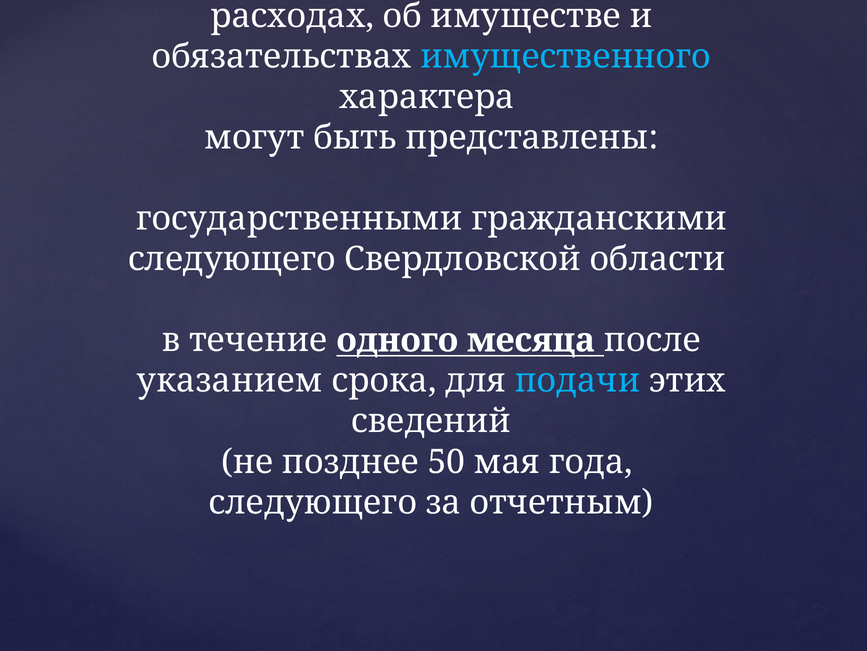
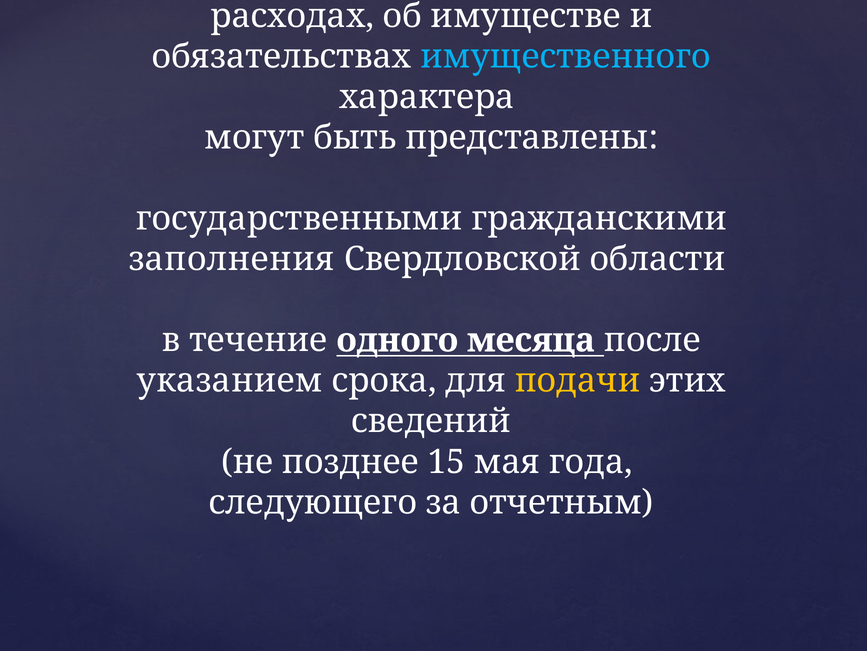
следующего at (232, 259): следующего -> заполнения
подачи colour: light blue -> yellow
50: 50 -> 15
